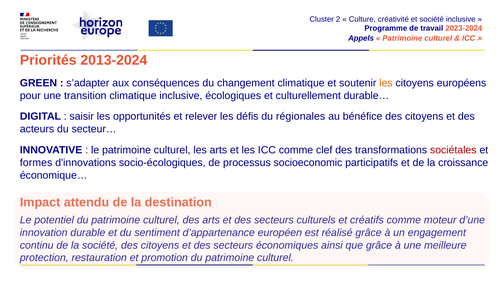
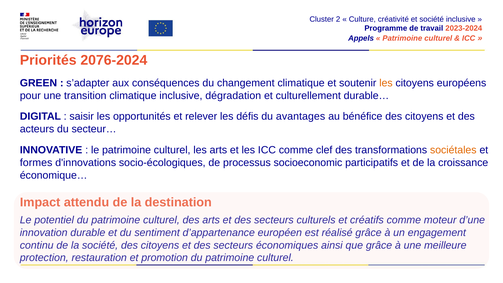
2013-2024: 2013-2024 -> 2076-2024
écologiques: écologiques -> dégradation
régionales: régionales -> avantages
sociétales colour: red -> orange
